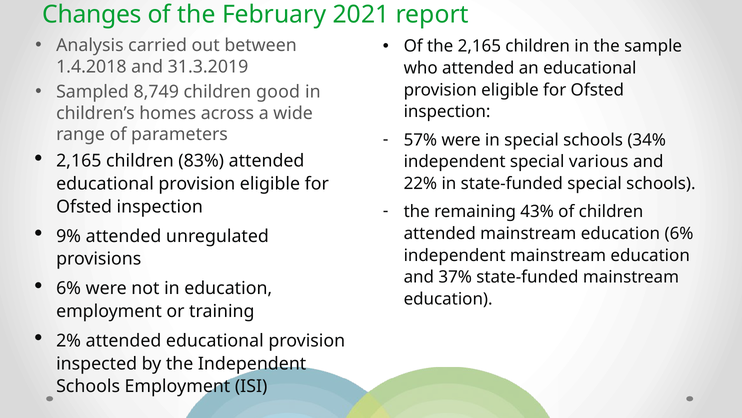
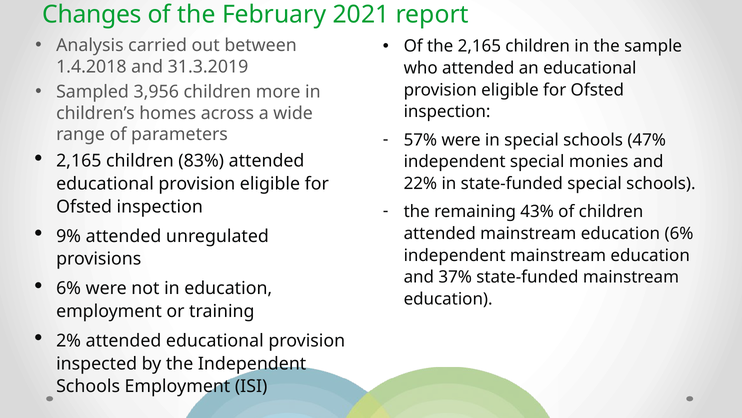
8,749: 8,749 -> 3,956
good: good -> more
34%: 34% -> 47%
various: various -> monies
